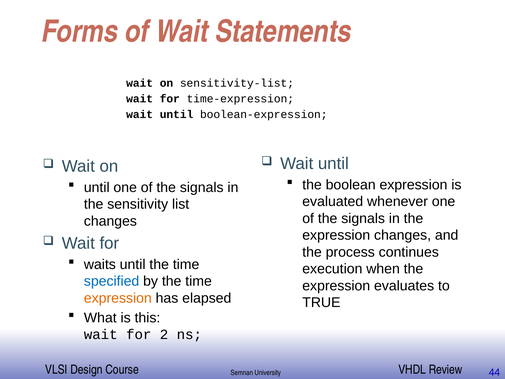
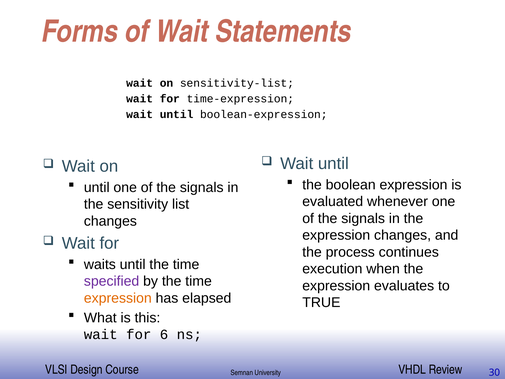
specified colour: blue -> purple
2: 2 -> 6
44: 44 -> 30
